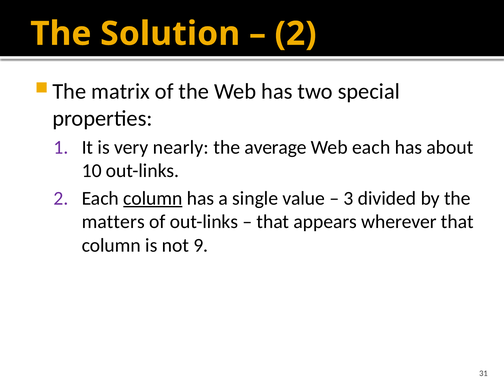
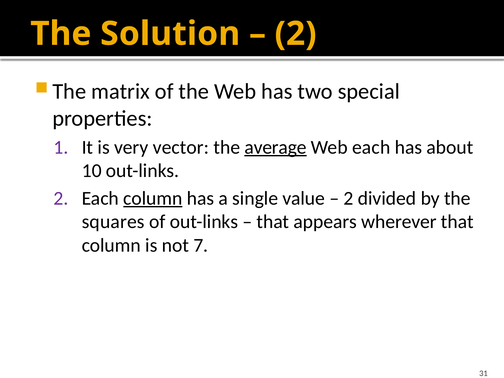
nearly: nearly -> vector
average underline: none -> present
3 at (349, 198): 3 -> 2
matters: matters -> squares
9: 9 -> 7
